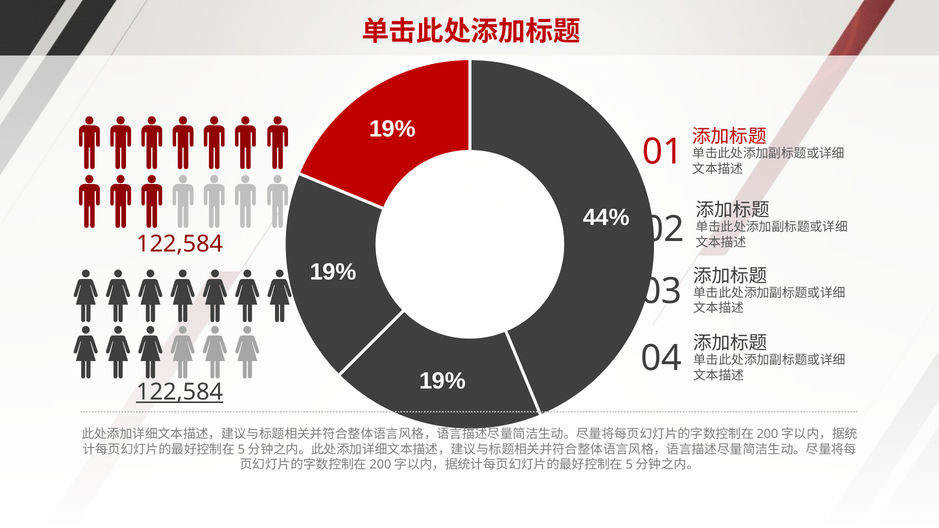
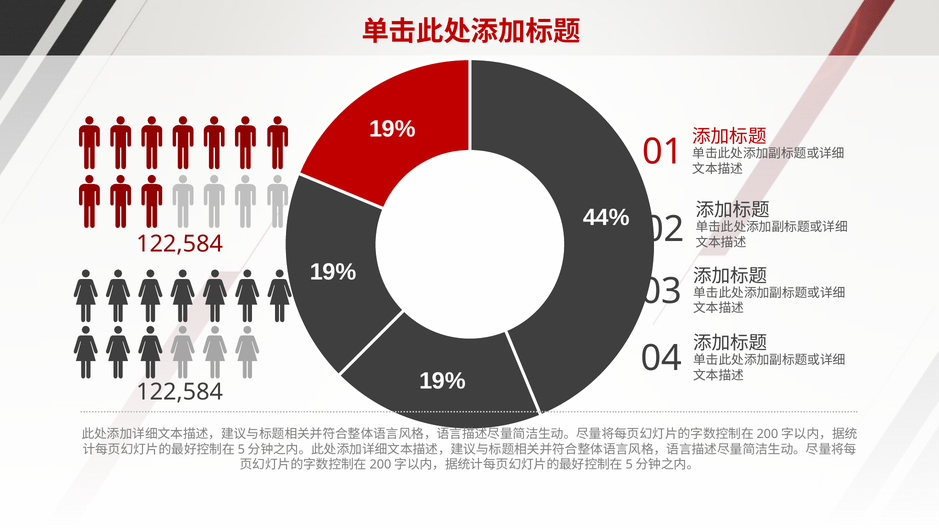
122,584 at (180, 392) underline: present -> none
